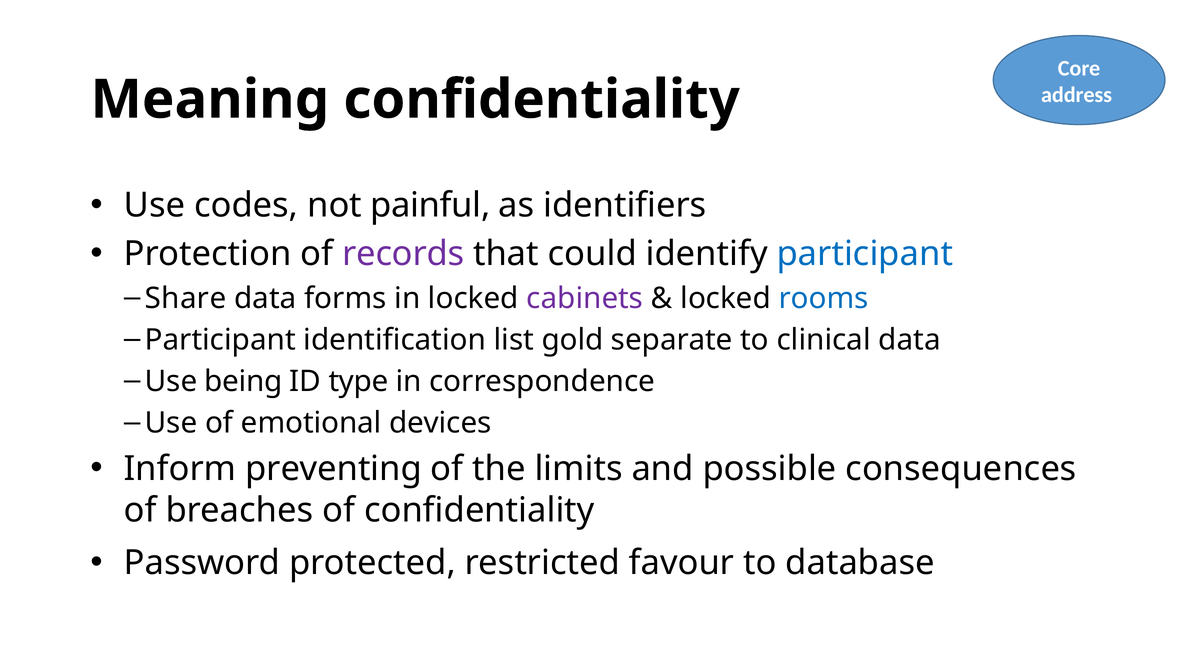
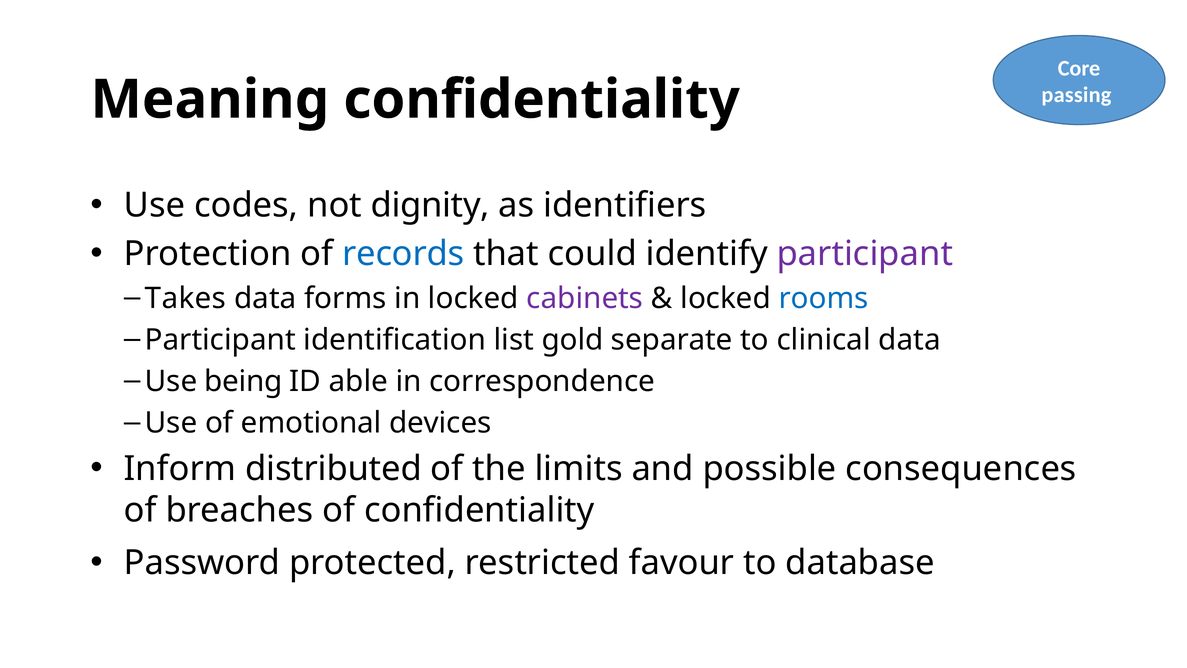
address: address -> passing
painful: painful -> dignity
records colour: purple -> blue
participant at (865, 254) colour: blue -> purple
Share: Share -> Takes
type: type -> able
preventing: preventing -> distributed
